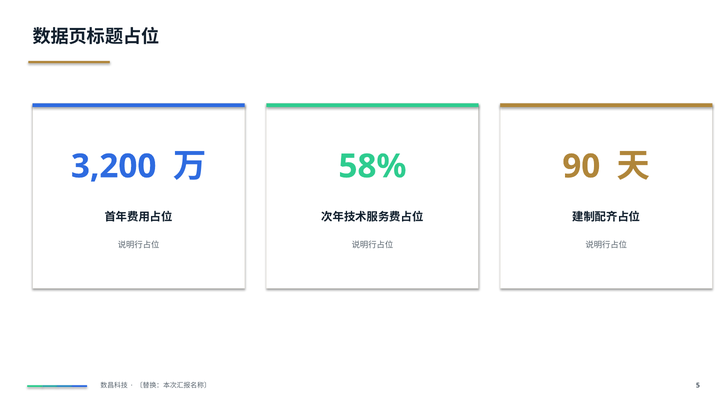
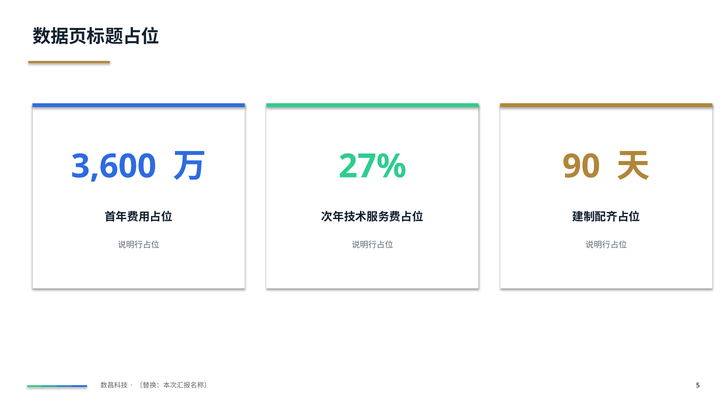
3,200: 3,200 -> 3,600
58%: 58% -> 27%
